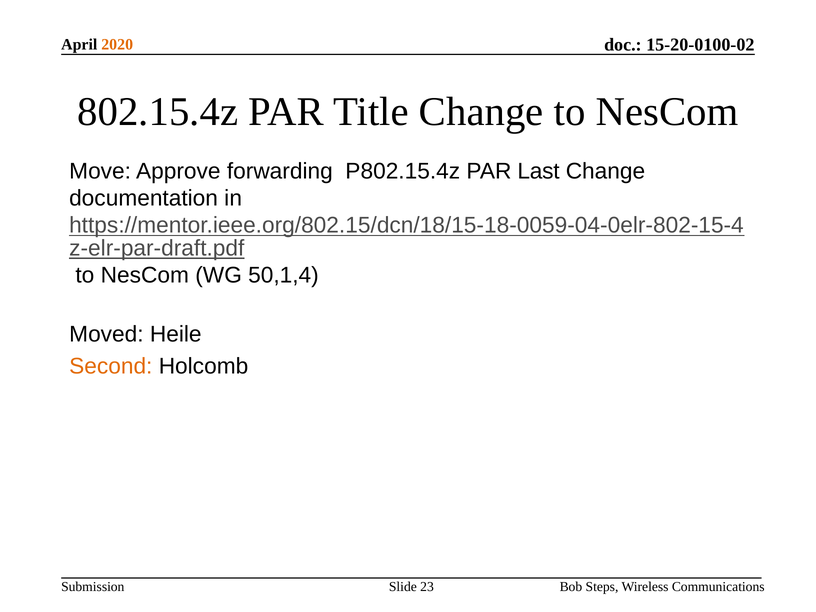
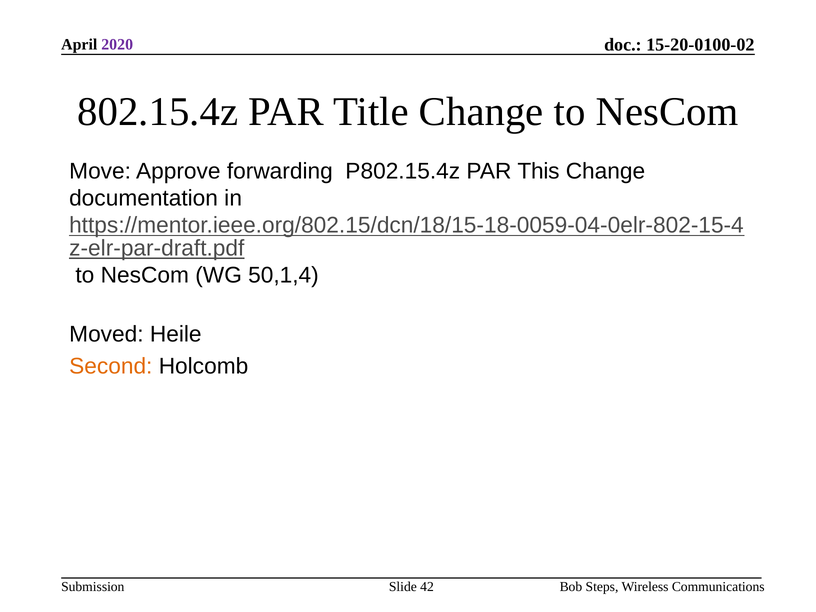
2020 colour: orange -> purple
Last: Last -> This
23: 23 -> 42
